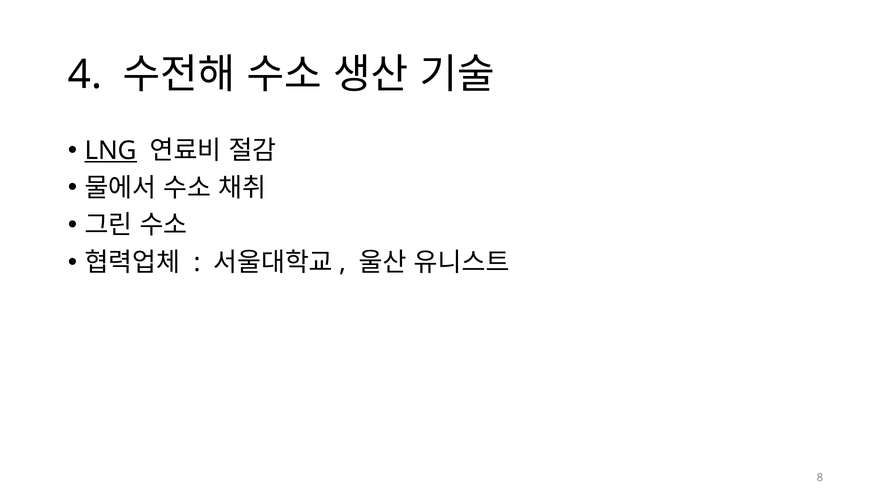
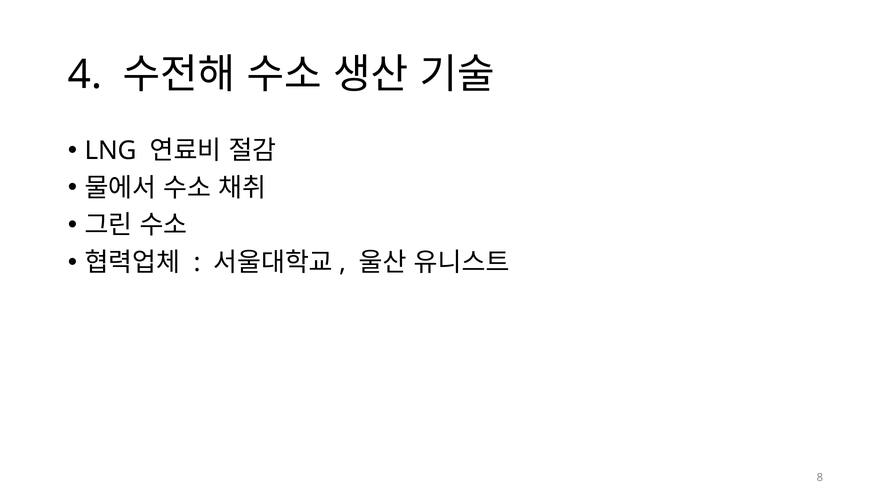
LNG underline: present -> none
